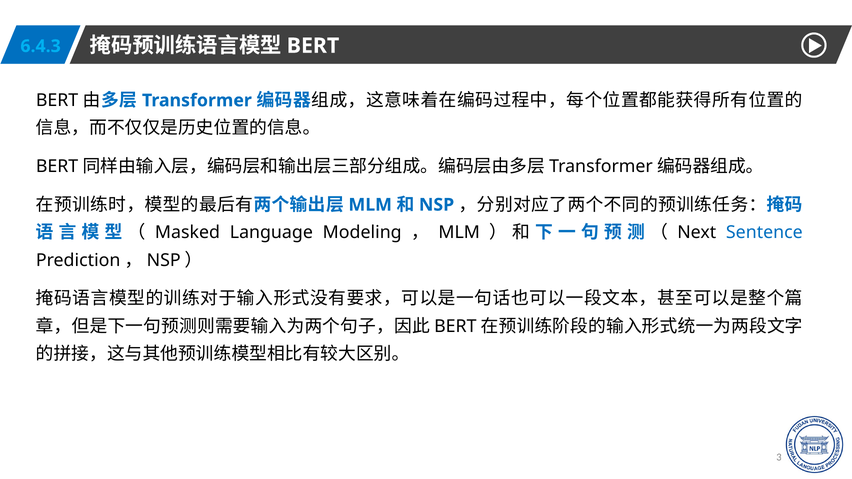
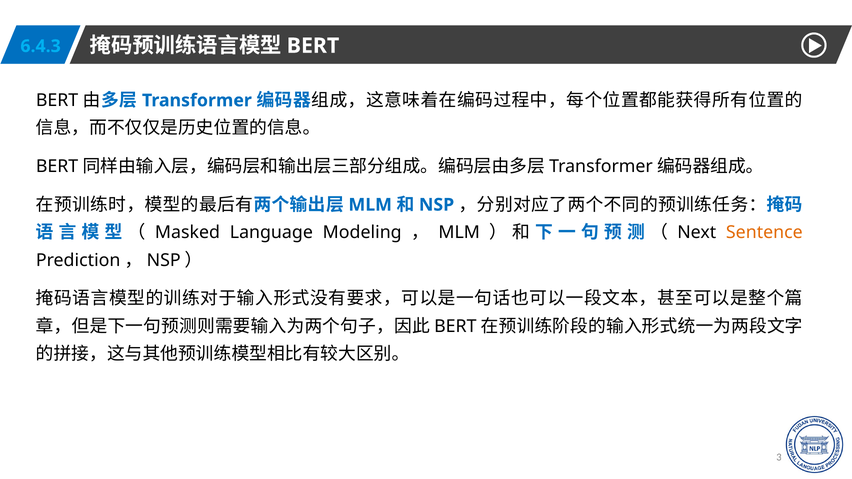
Sentence colour: blue -> orange
